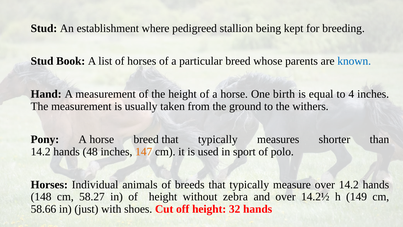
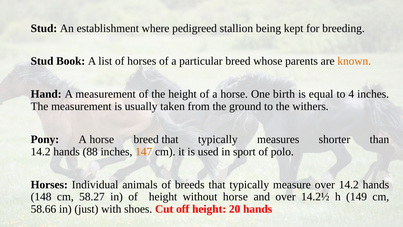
known colour: blue -> orange
48: 48 -> 88
without zebra: zebra -> horse
32: 32 -> 20
